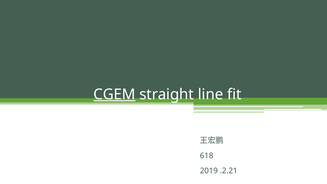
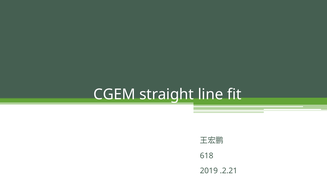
CGEM underline: present -> none
